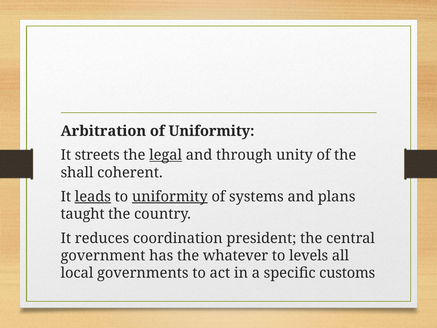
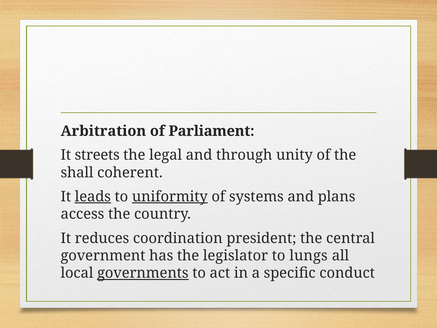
of Uniformity: Uniformity -> Parliament
legal underline: present -> none
taught: taught -> access
whatever: whatever -> legislator
levels: levels -> lungs
governments underline: none -> present
customs: customs -> conduct
